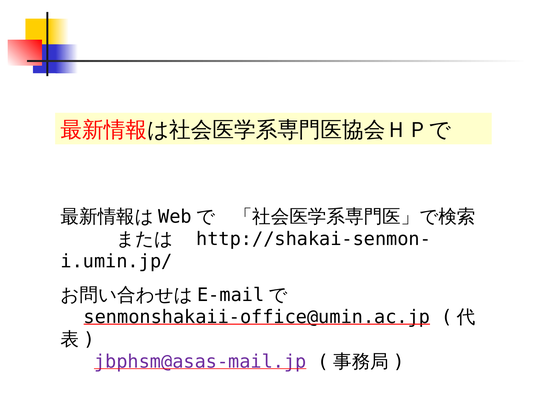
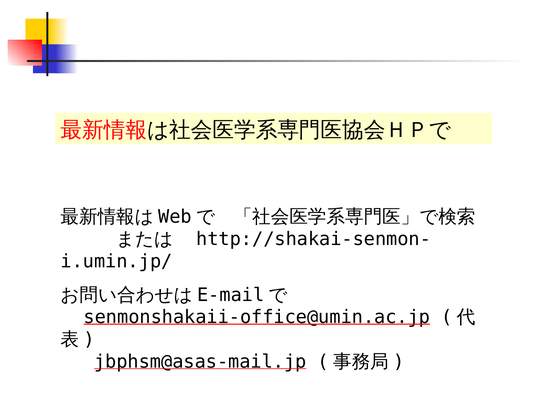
jbphsm@asas-mail.jp colour: purple -> black
